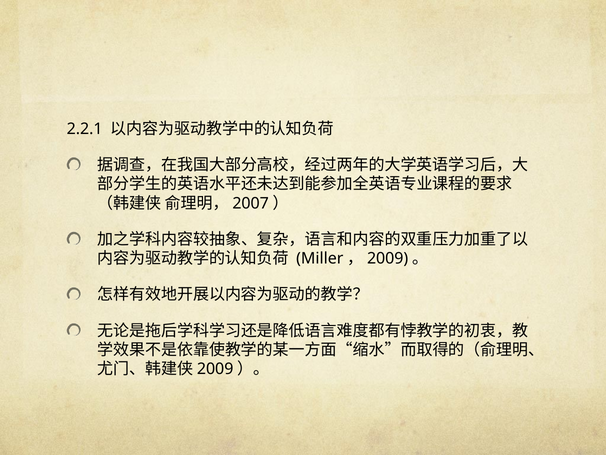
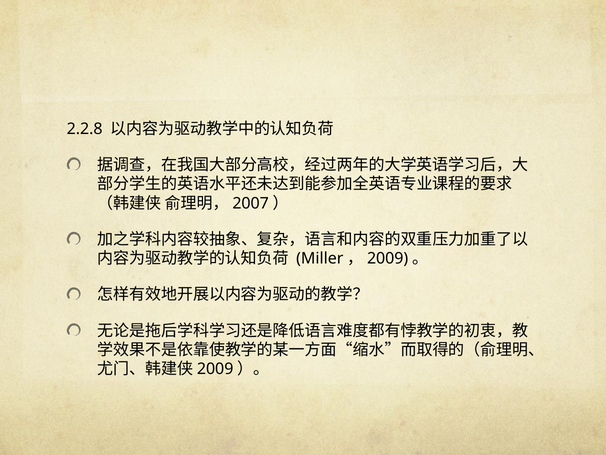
2.2.1: 2.2.1 -> 2.2.8
